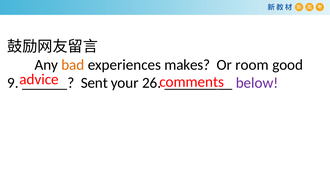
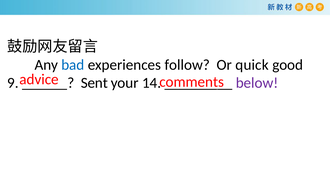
bad colour: orange -> blue
makes: makes -> follow
room: room -> quick
26: 26 -> 14
